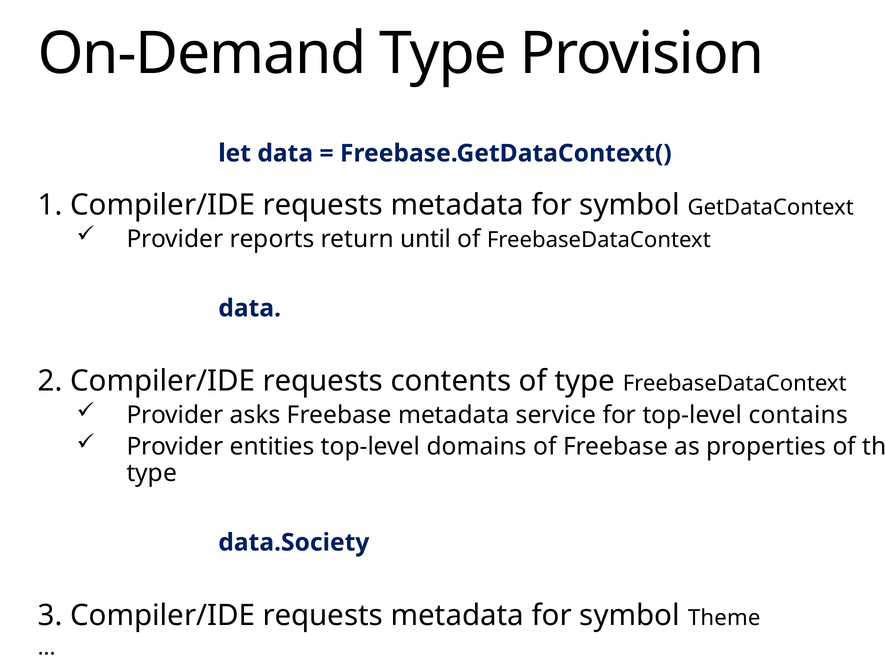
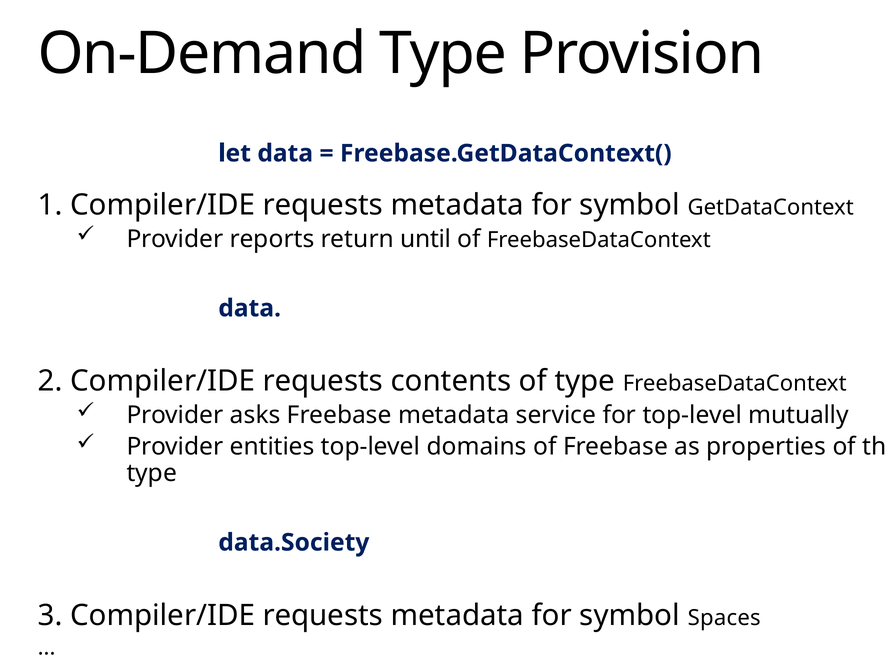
contains: contains -> mutually
Theme: Theme -> Spaces
